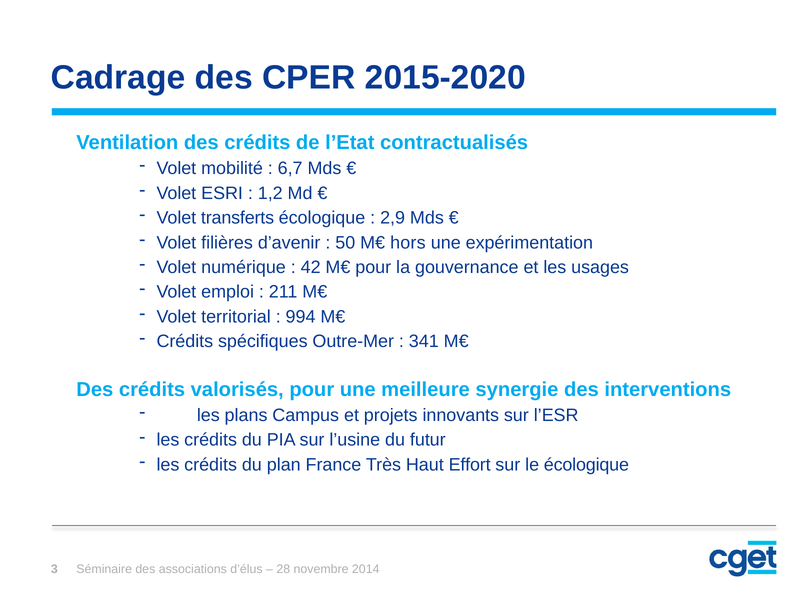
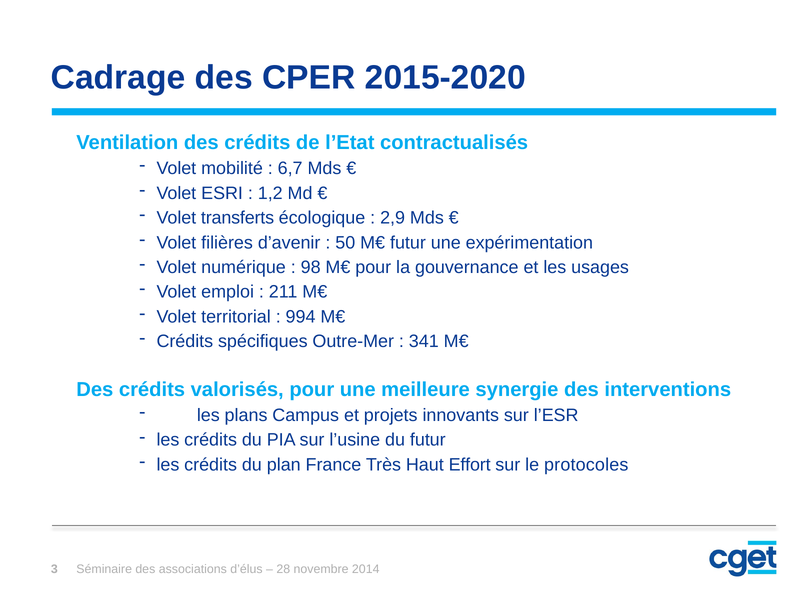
M€ hors: hors -> futur
42: 42 -> 98
le écologique: écologique -> protocoles
